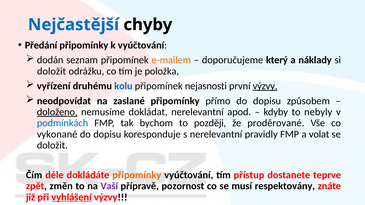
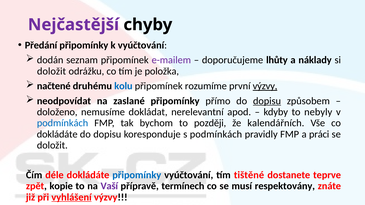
Nejčastější colour: blue -> purple
e-mailem colour: orange -> purple
který: který -> lhůty
vyřízení: vyřízení -> načtené
nejasnosti: nejasnosti -> rozumíme
dopisu at (267, 101) underline: none -> present
doloženo underline: present -> none
proděrované: proděrované -> kalendářních
vykonané at (57, 134): vykonané -> dokládáte
s nerelevantní: nerelevantní -> podmínkách
volat: volat -> práci
připomínky at (137, 175) colour: orange -> blue
přístup: přístup -> tištěné
změn: změn -> kopie
pozornost: pozornost -> termínech
